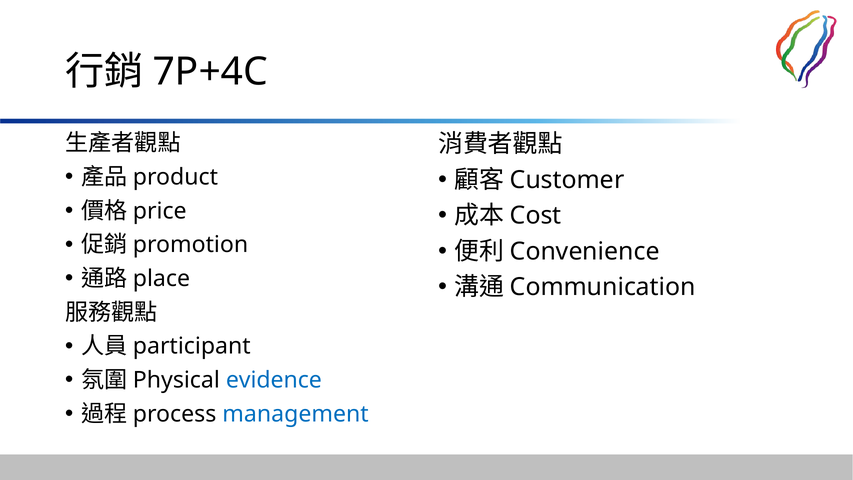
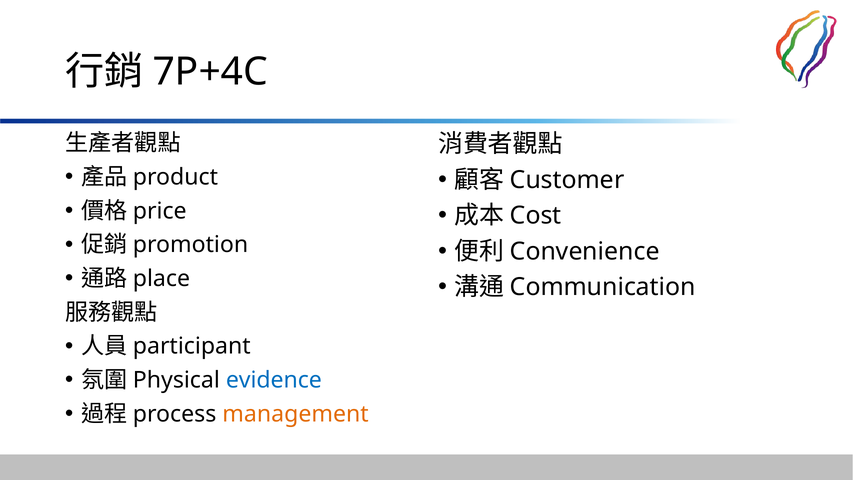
management colour: blue -> orange
